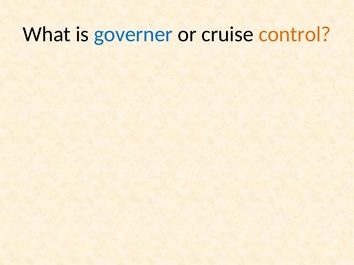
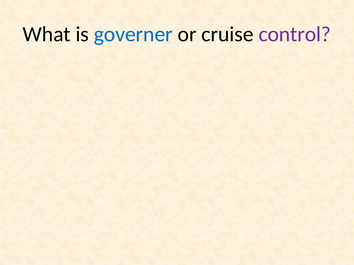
control colour: orange -> purple
